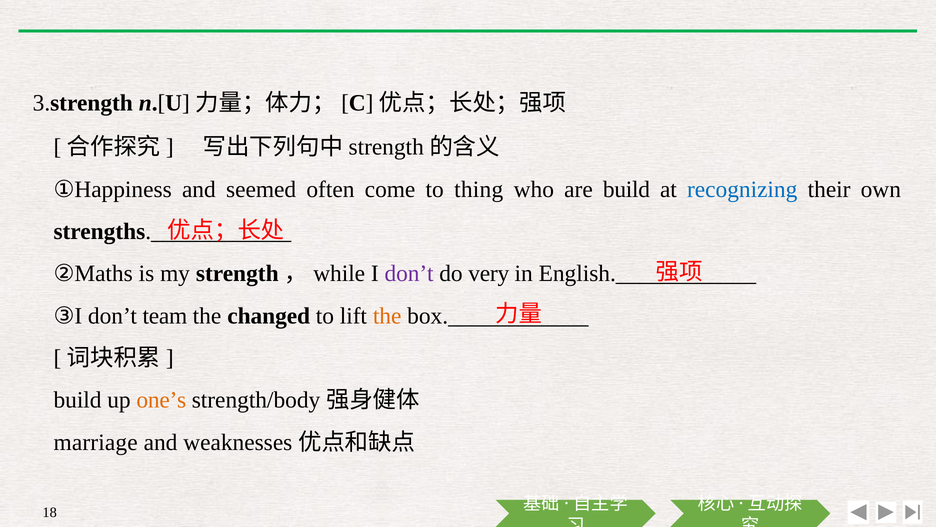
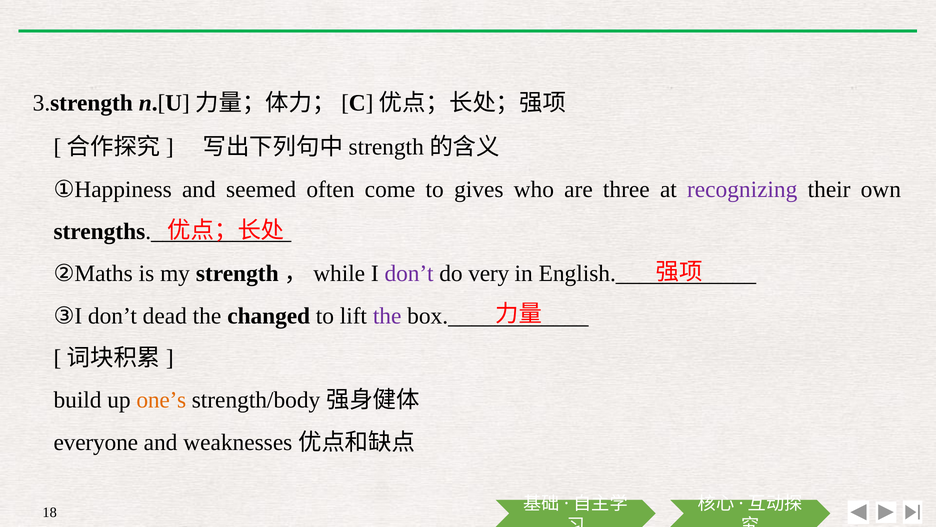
thing: thing -> gives
are build: build -> three
recognizing colour: blue -> purple
team: team -> dead
the at (387, 316) colour: orange -> purple
marriage: marriage -> everyone
